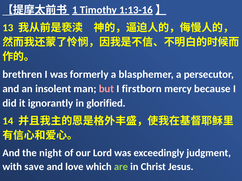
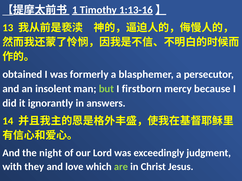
brethren: brethren -> obtained
but colour: pink -> light green
glorified: glorified -> answers
save: save -> they
